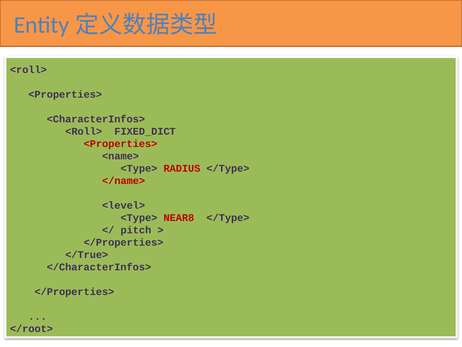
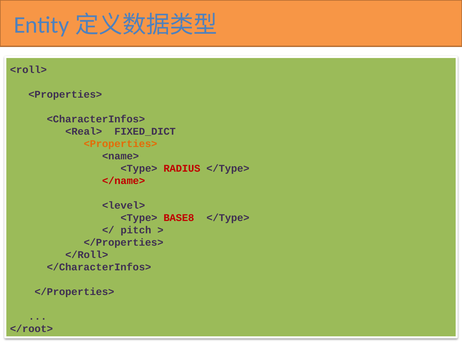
<Roll> at (84, 131): <Roll> -> <Real>
<Properties> at (120, 143) colour: red -> orange
NEAR8: NEAR8 -> BASE8
</True>: </True> -> </Roll>
